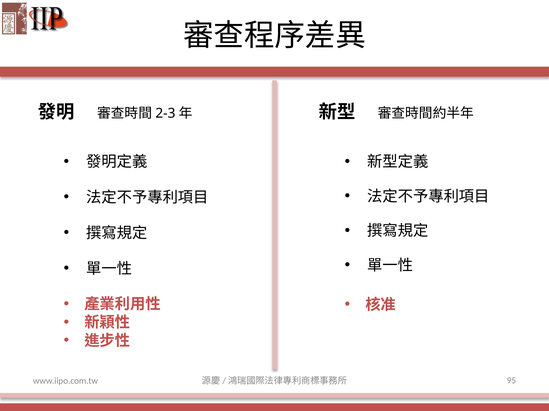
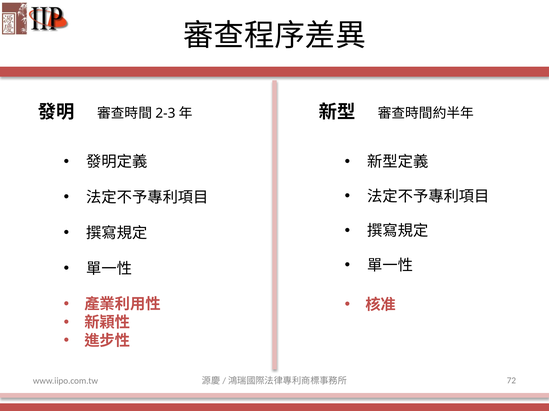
95: 95 -> 72
